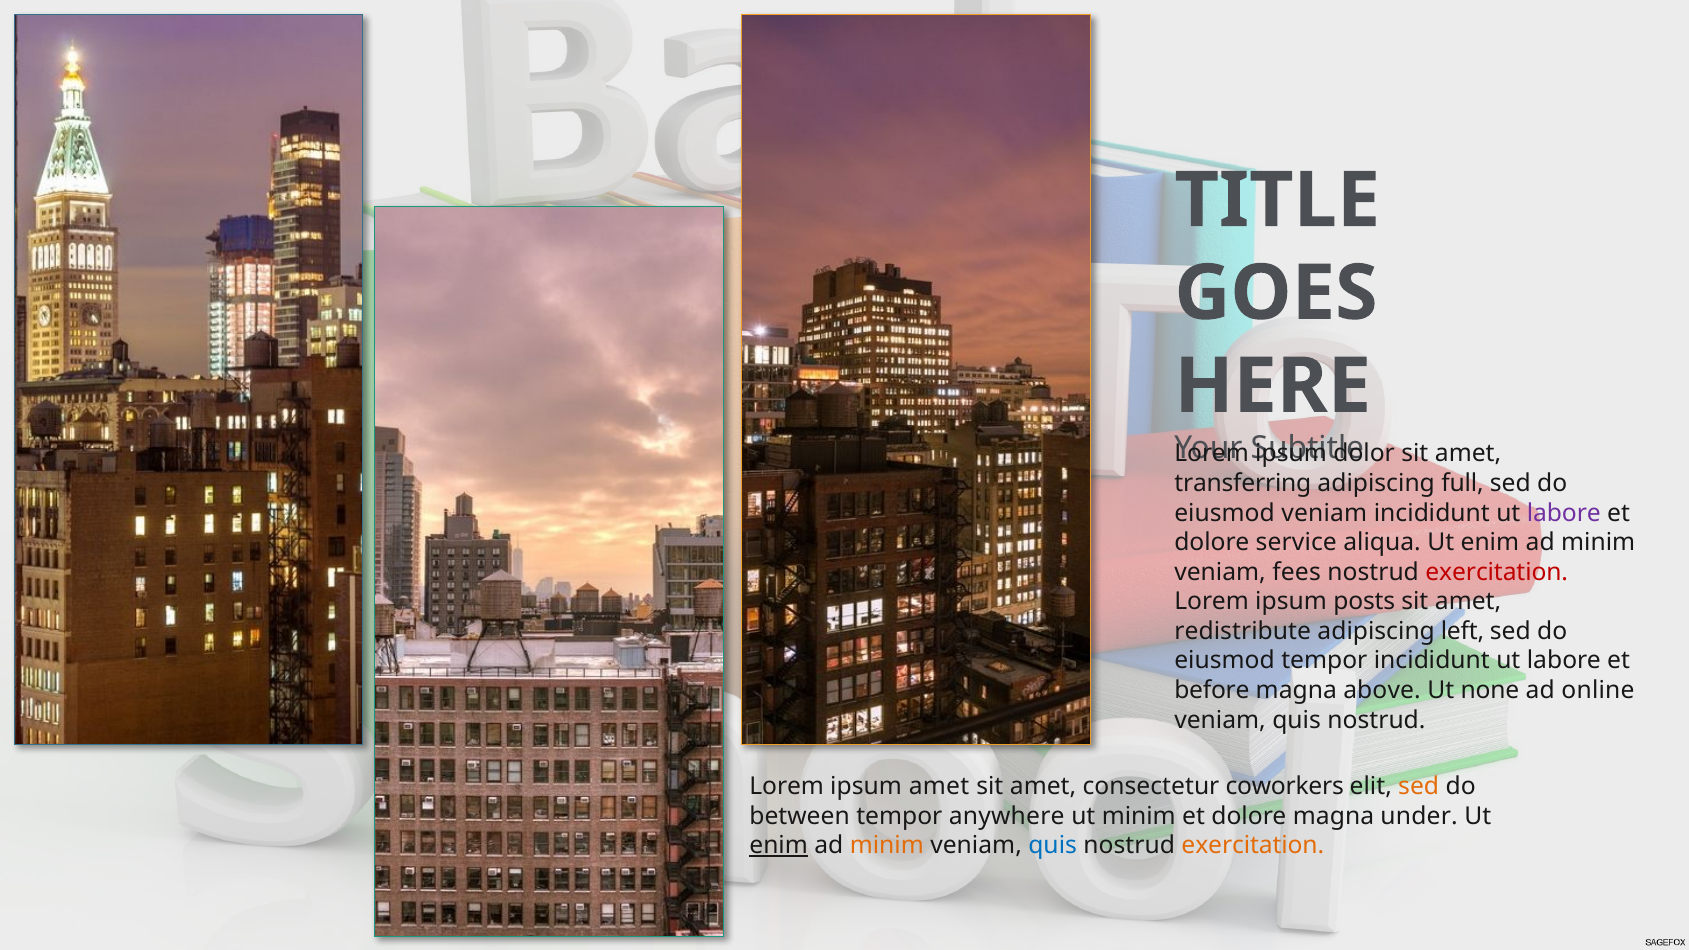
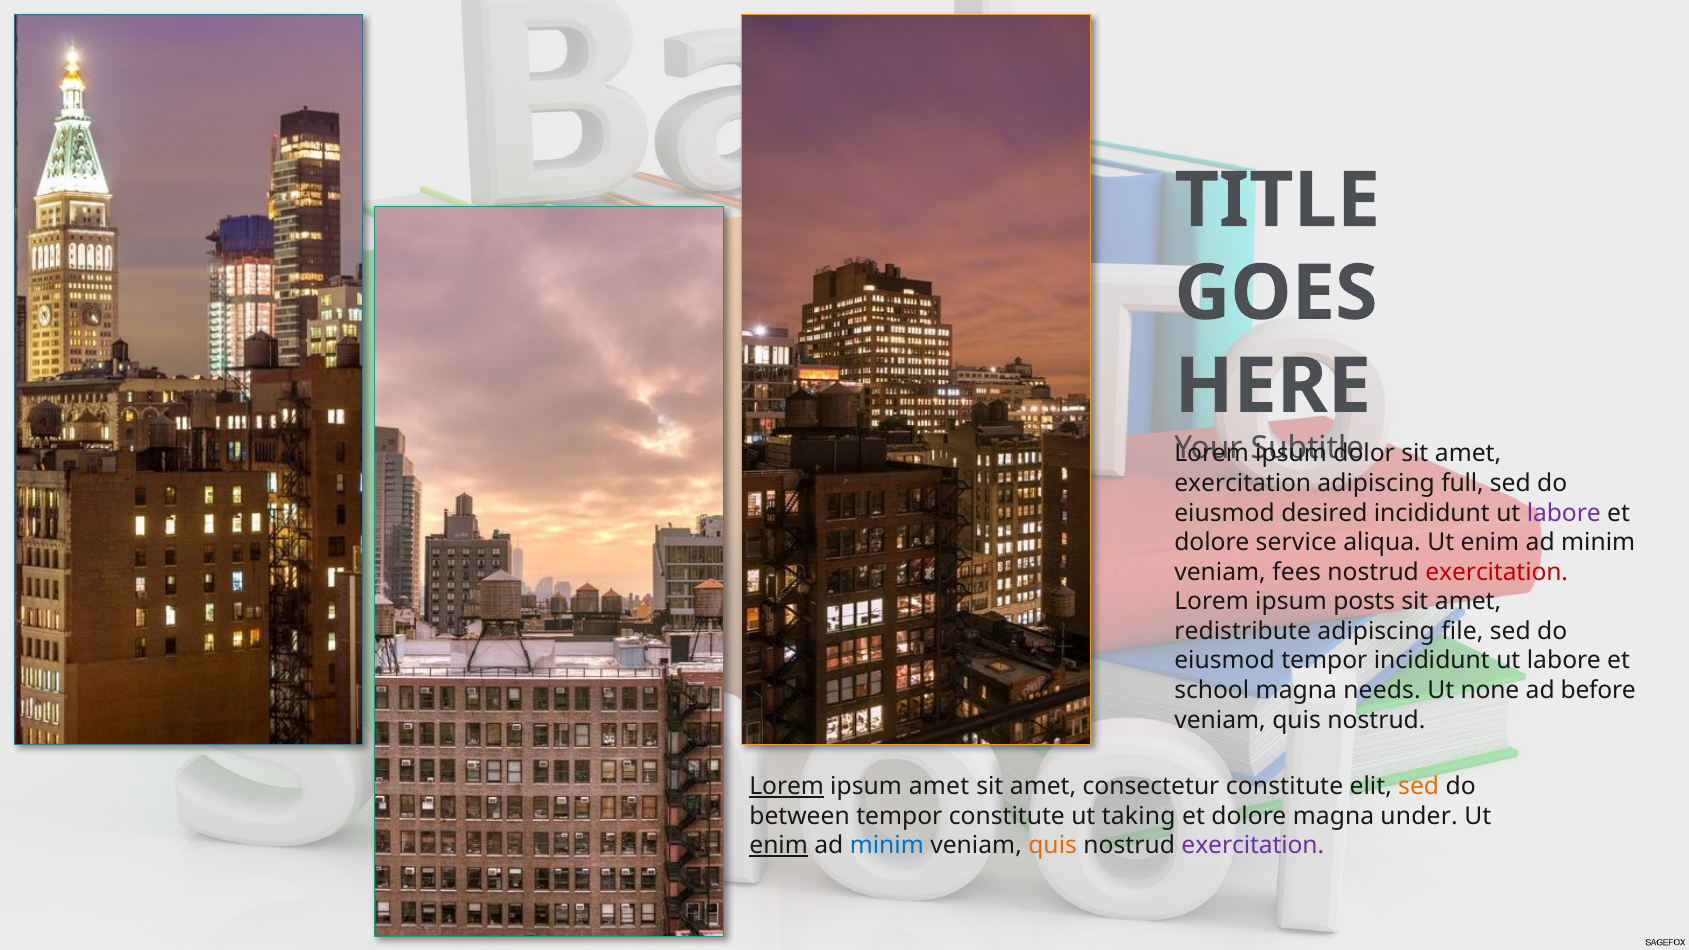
transferring at (1243, 483): transferring -> exercitation
eiusmod veniam: veniam -> desired
left: left -> file
before: before -> school
above: above -> needs
online: online -> before
Lorem at (787, 786) underline: none -> present
consectetur coworkers: coworkers -> constitute
tempor anywhere: anywhere -> constitute
ut minim: minim -> taking
minim at (887, 846) colour: orange -> blue
quis at (1053, 846) colour: blue -> orange
exercitation at (1253, 846) colour: orange -> purple
